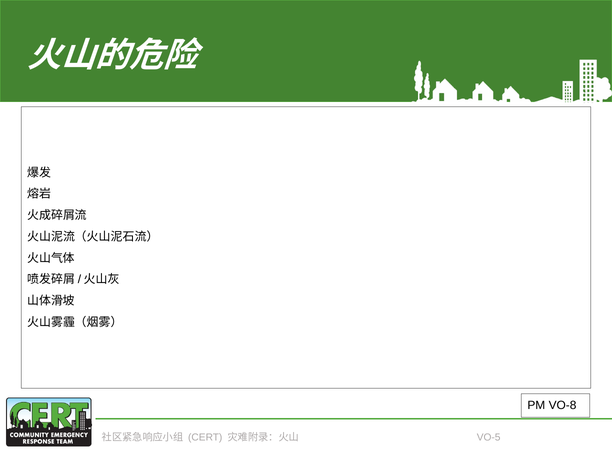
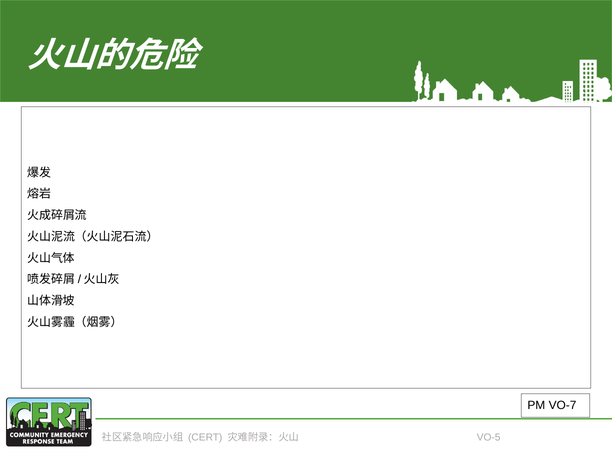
VO-8: VO-8 -> VO-7
